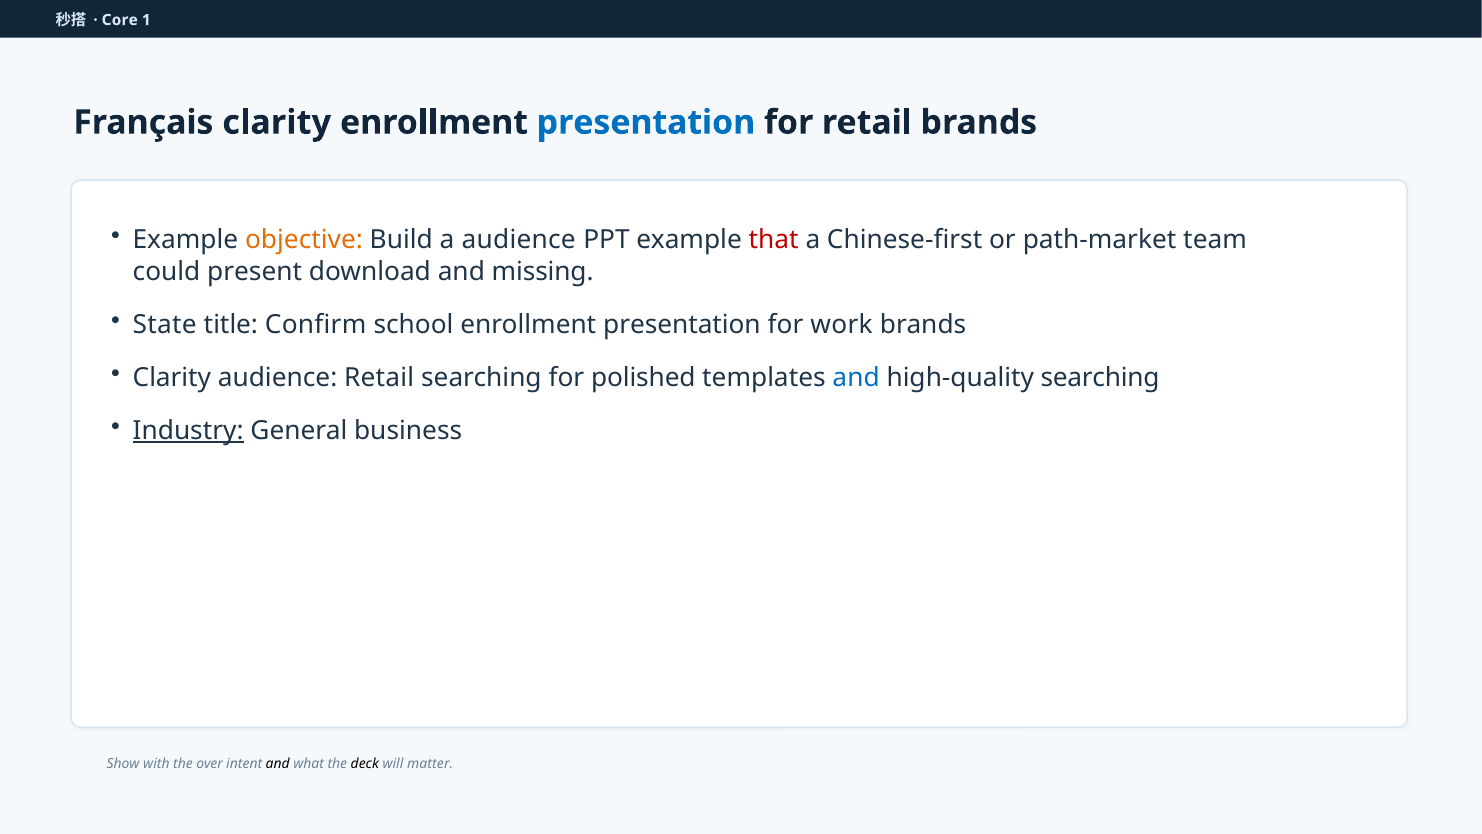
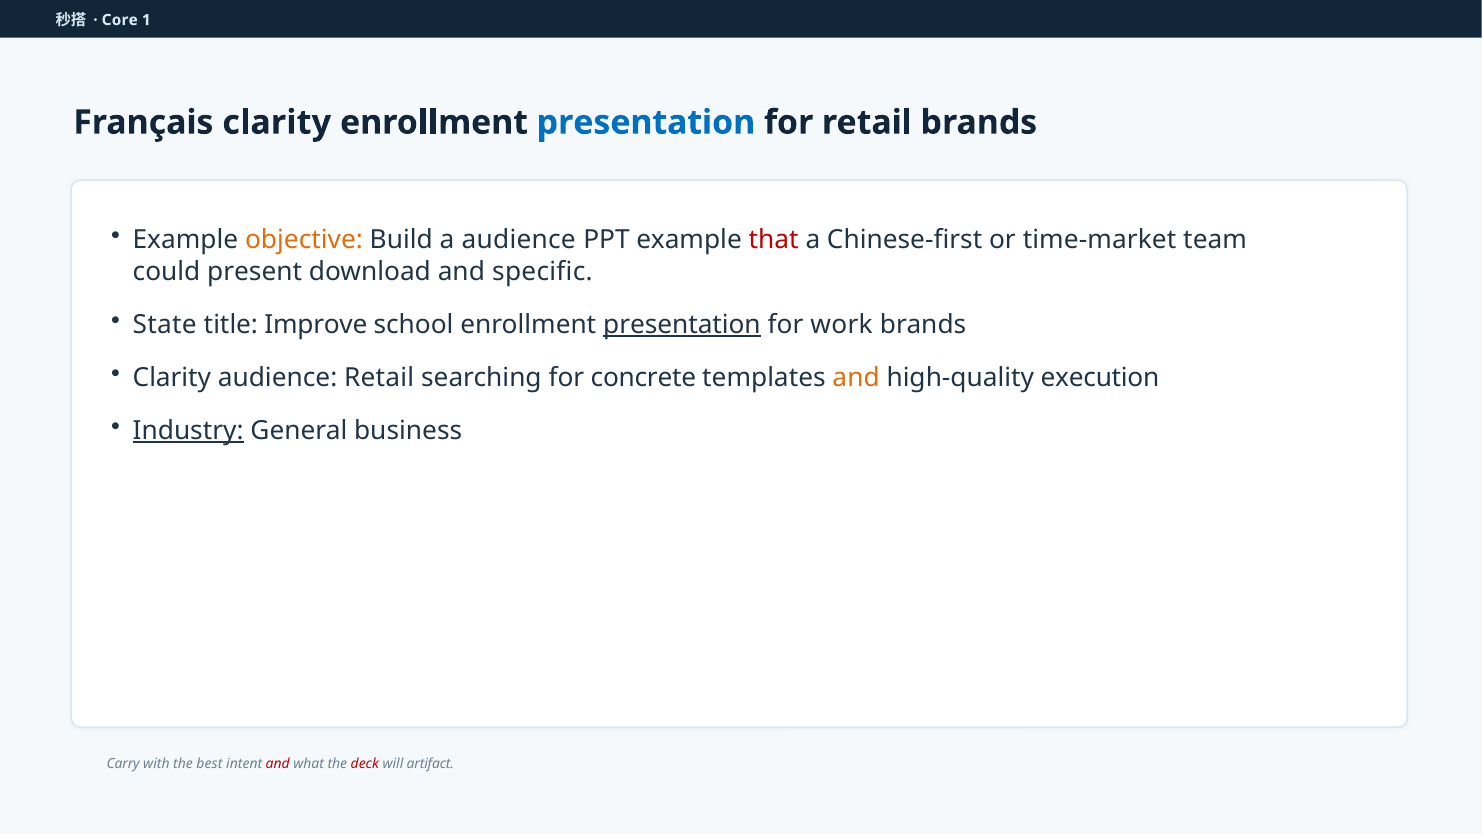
path-market: path-market -> time-market
missing: missing -> specific
Confirm: Confirm -> Improve
presentation at (682, 324) underline: none -> present
polished: polished -> concrete
and at (856, 378) colour: blue -> orange
high-quality searching: searching -> execution
Show: Show -> Carry
over: over -> best
and at (278, 763) colour: black -> red
deck colour: black -> red
matter: matter -> artifact
